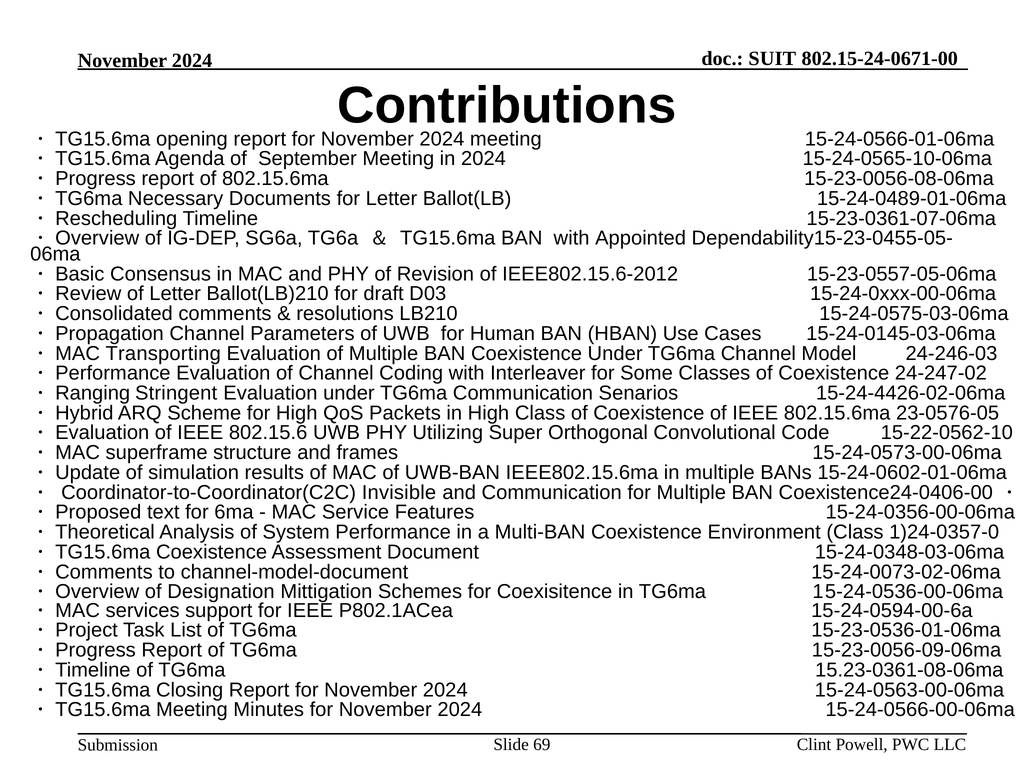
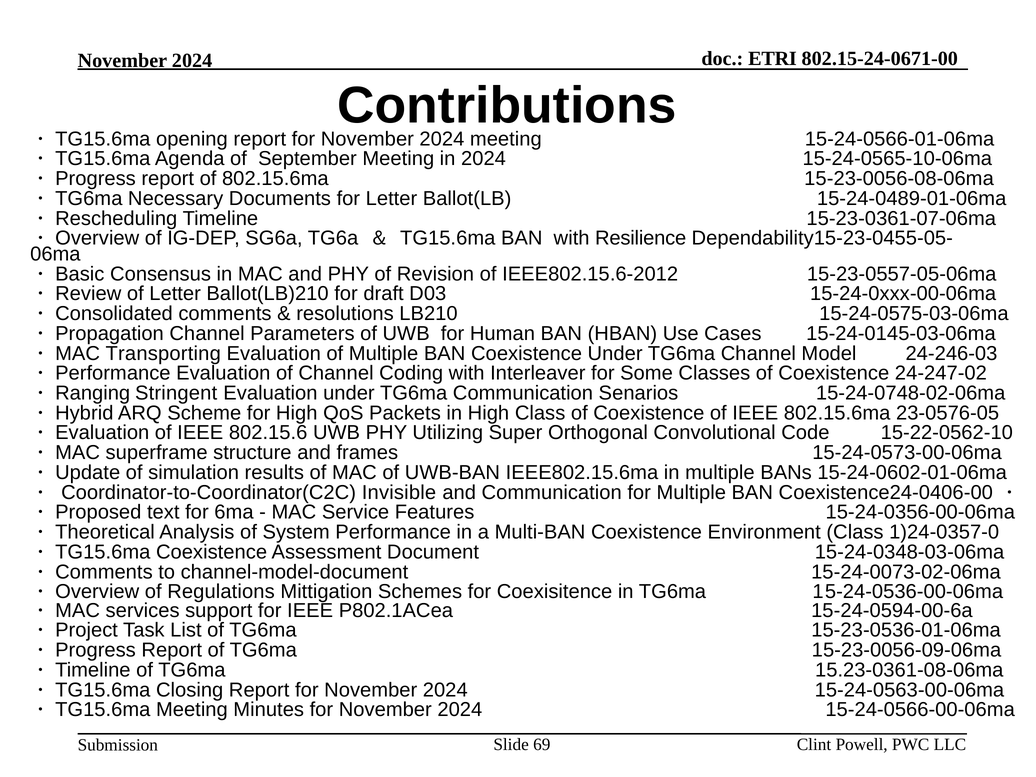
SUIT: SUIT -> ETRI
Appointed: Appointed -> Resilience
15-24-4426-02-06ma: 15-24-4426-02-06ma -> 15-24-0748-02-06ma
Designation: Designation -> Regulations
